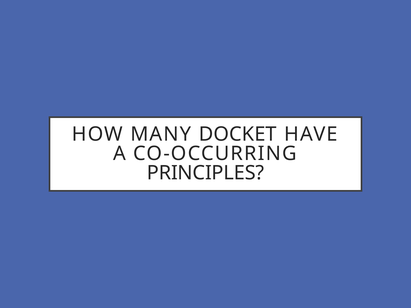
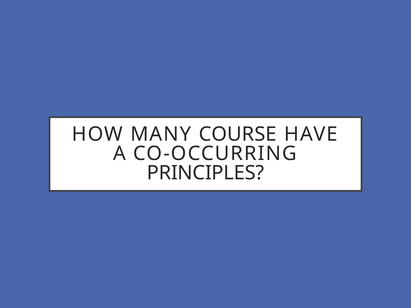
DOCKET: DOCKET -> COURSE
